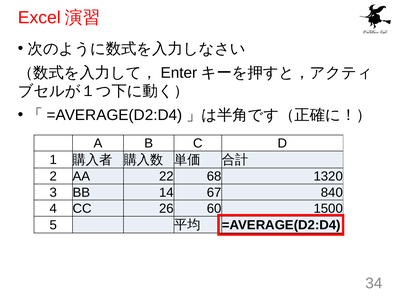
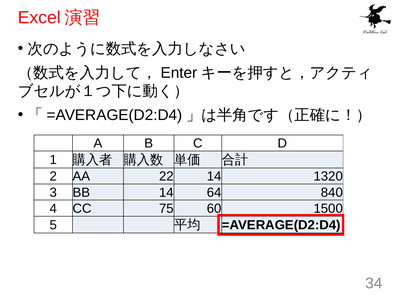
22 68: 68 -> 14
67: 67 -> 64
26: 26 -> 75
